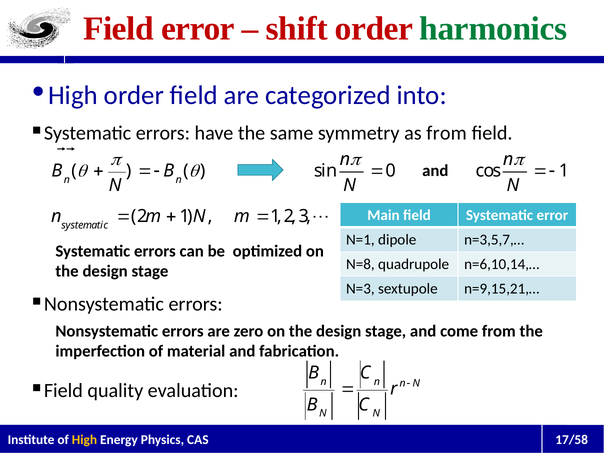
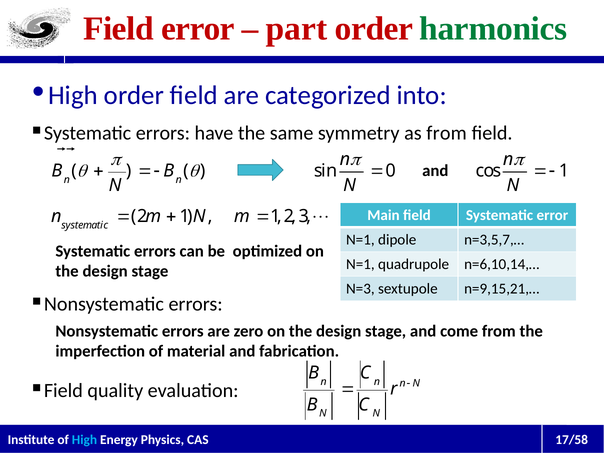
shift: shift -> part
N=8 at (360, 264): N=8 -> N=1
High at (84, 440) colour: yellow -> light blue
